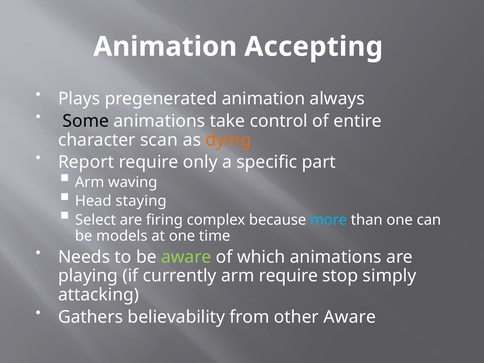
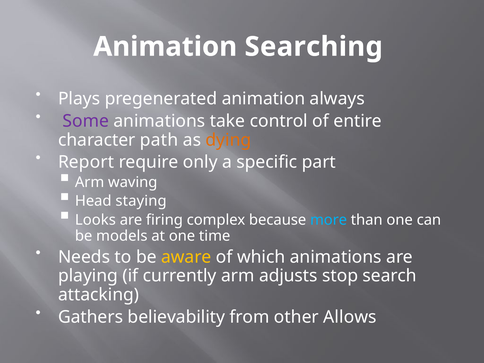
Accepting: Accepting -> Searching
Some colour: black -> purple
scan: scan -> path
Select: Select -> Looks
aware at (186, 257) colour: light green -> yellow
arm require: require -> adjusts
simply: simply -> search
other Aware: Aware -> Allows
